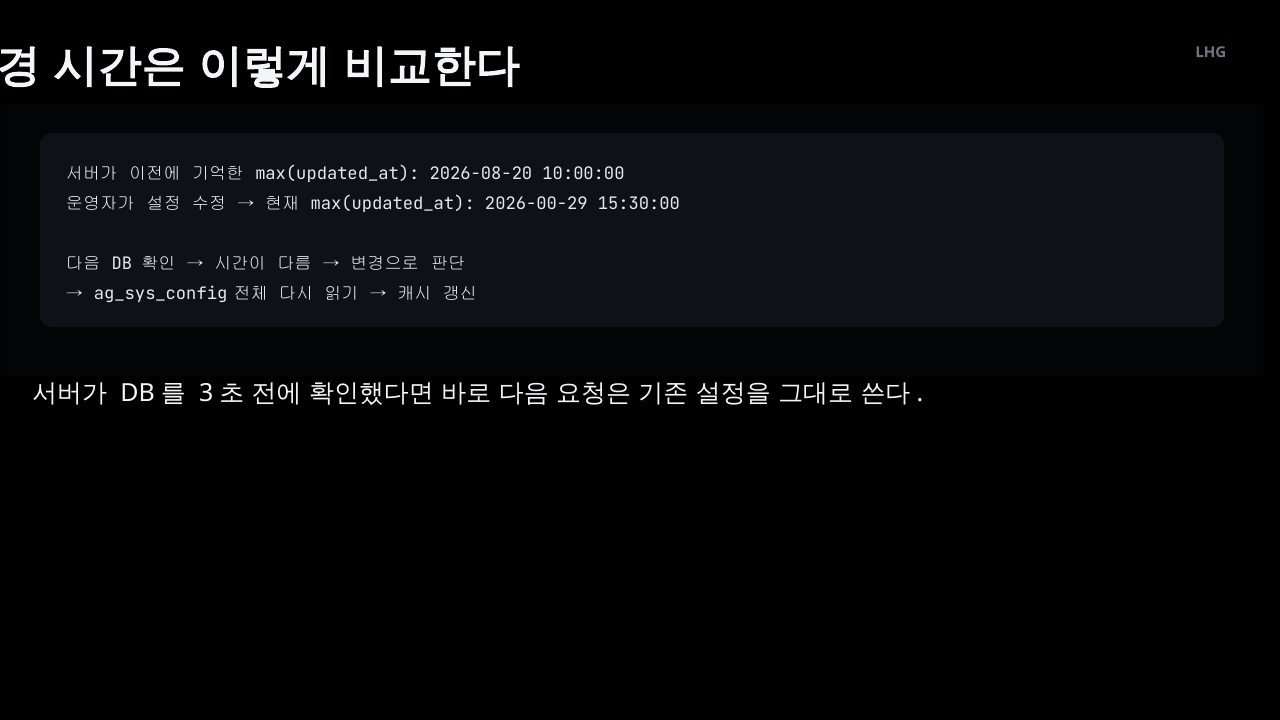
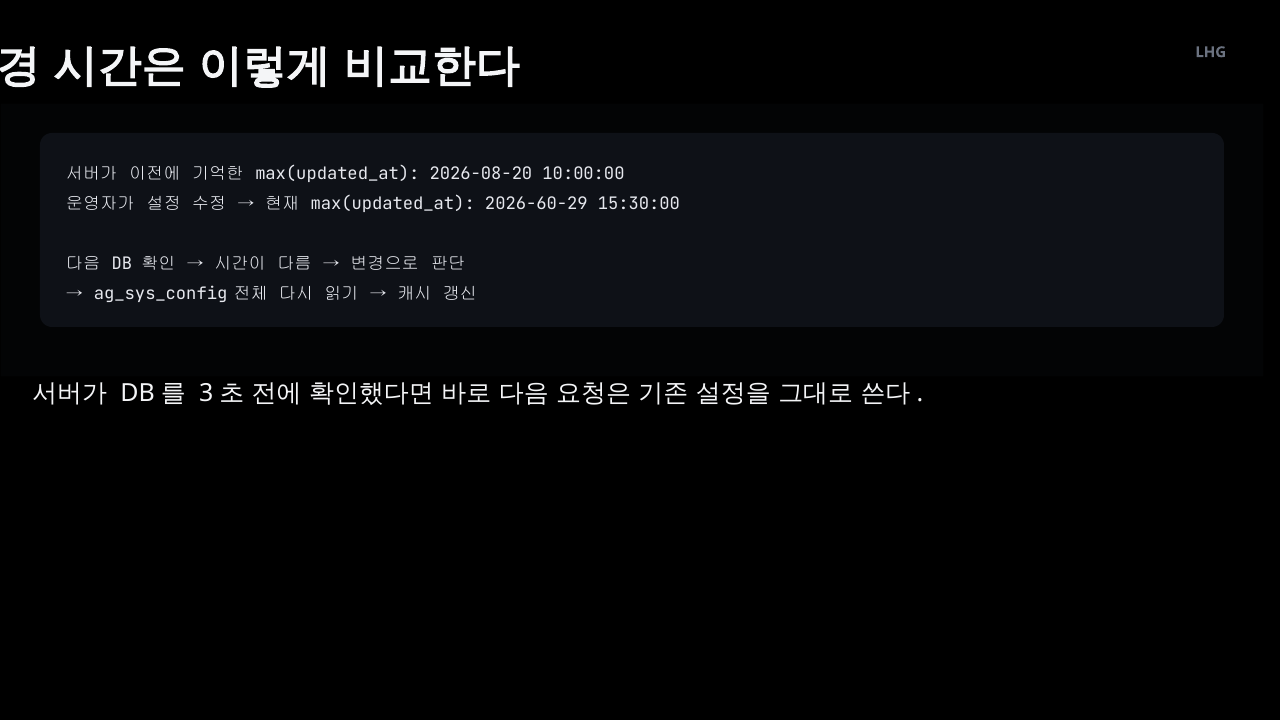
2026-00-29: 2026-00-29 -> 2026-60-29
